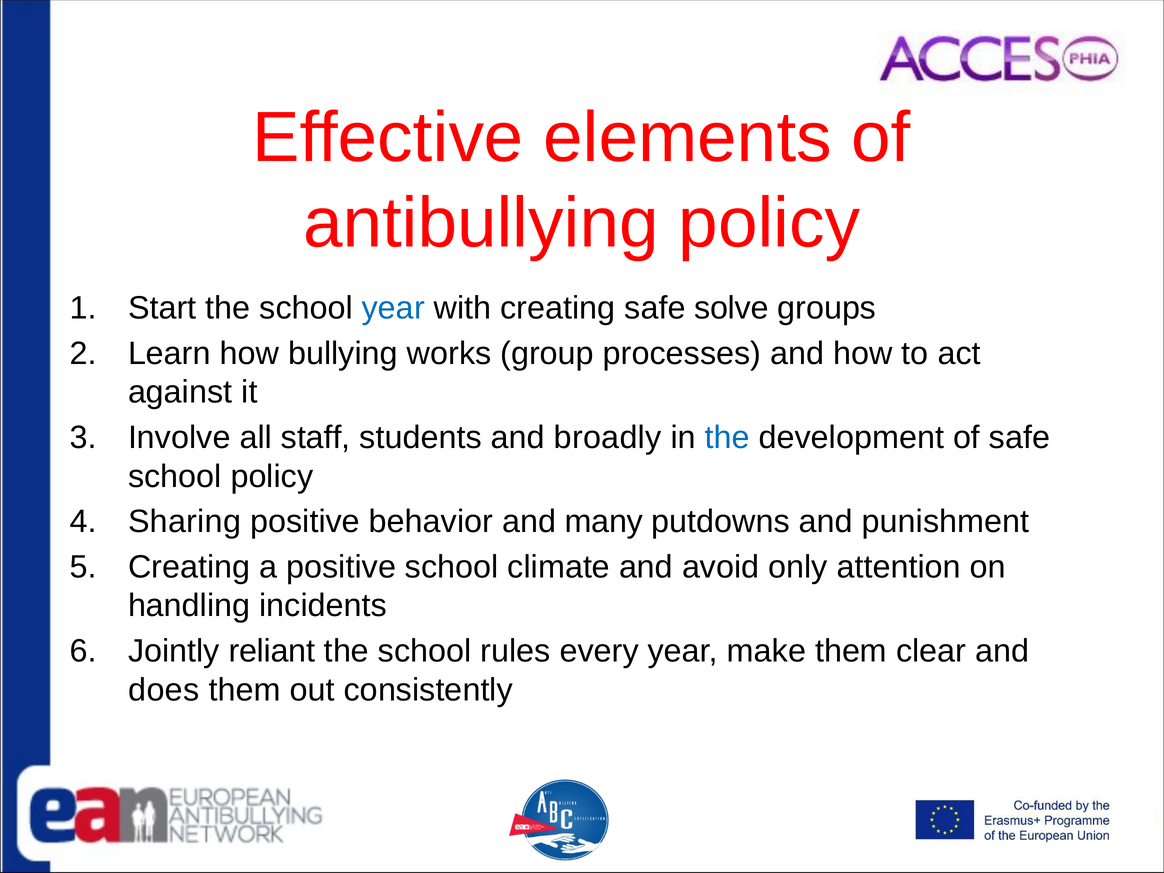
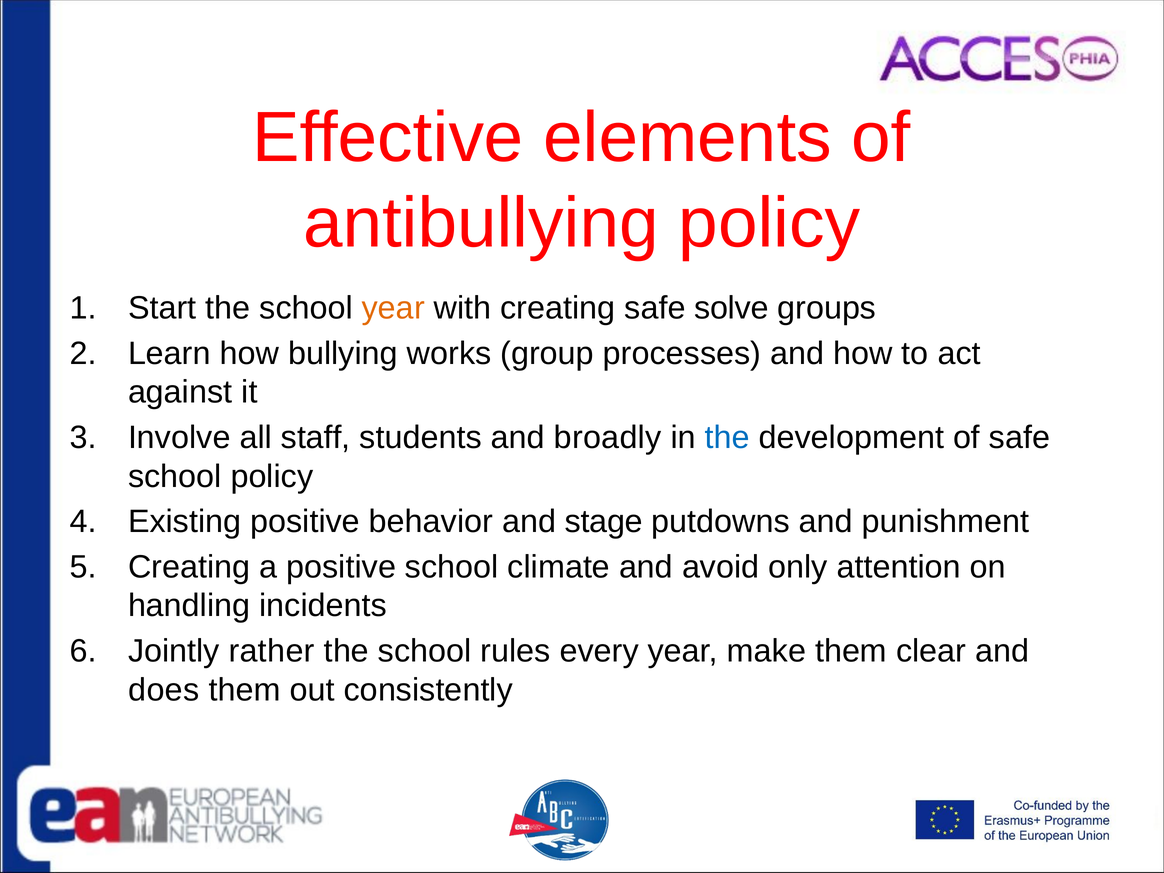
year at (393, 308) colour: blue -> orange
Sharing: Sharing -> Existing
many: many -> stage
reliant: reliant -> rather
